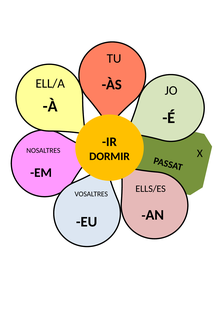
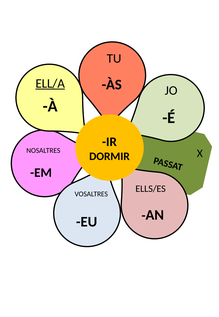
ELL/A underline: none -> present
